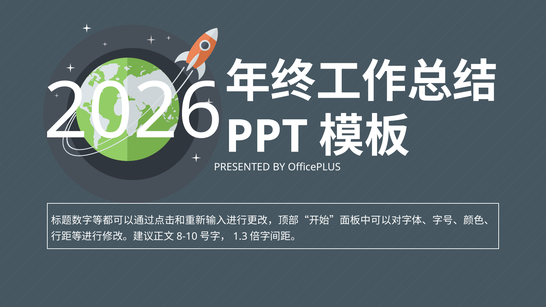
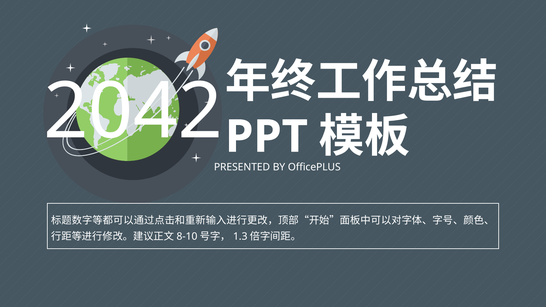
2026: 2026 -> 2042
